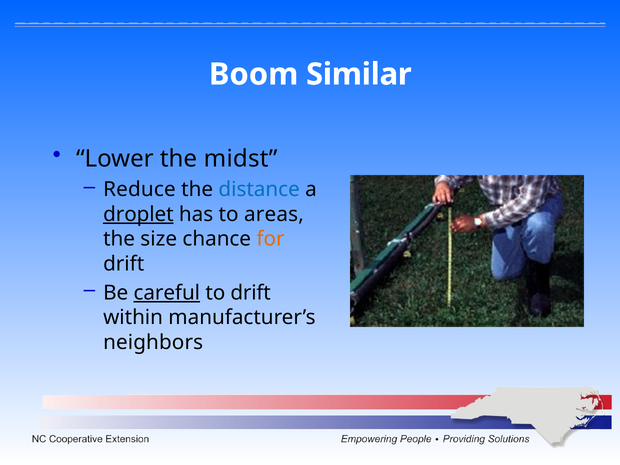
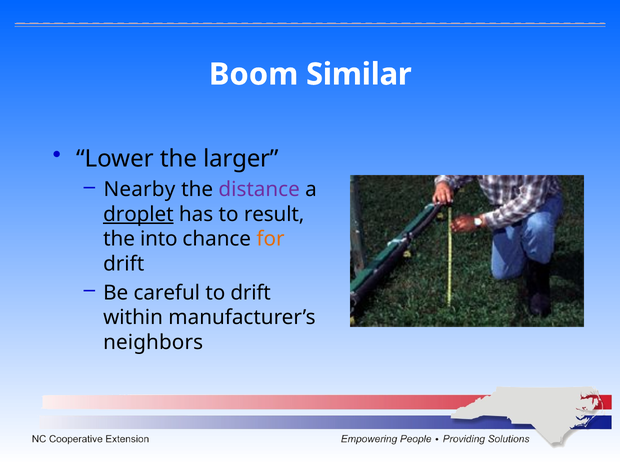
midst: midst -> larger
Reduce: Reduce -> Nearby
distance colour: blue -> purple
areas: areas -> result
size: size -> into
careful underline: present -> none
